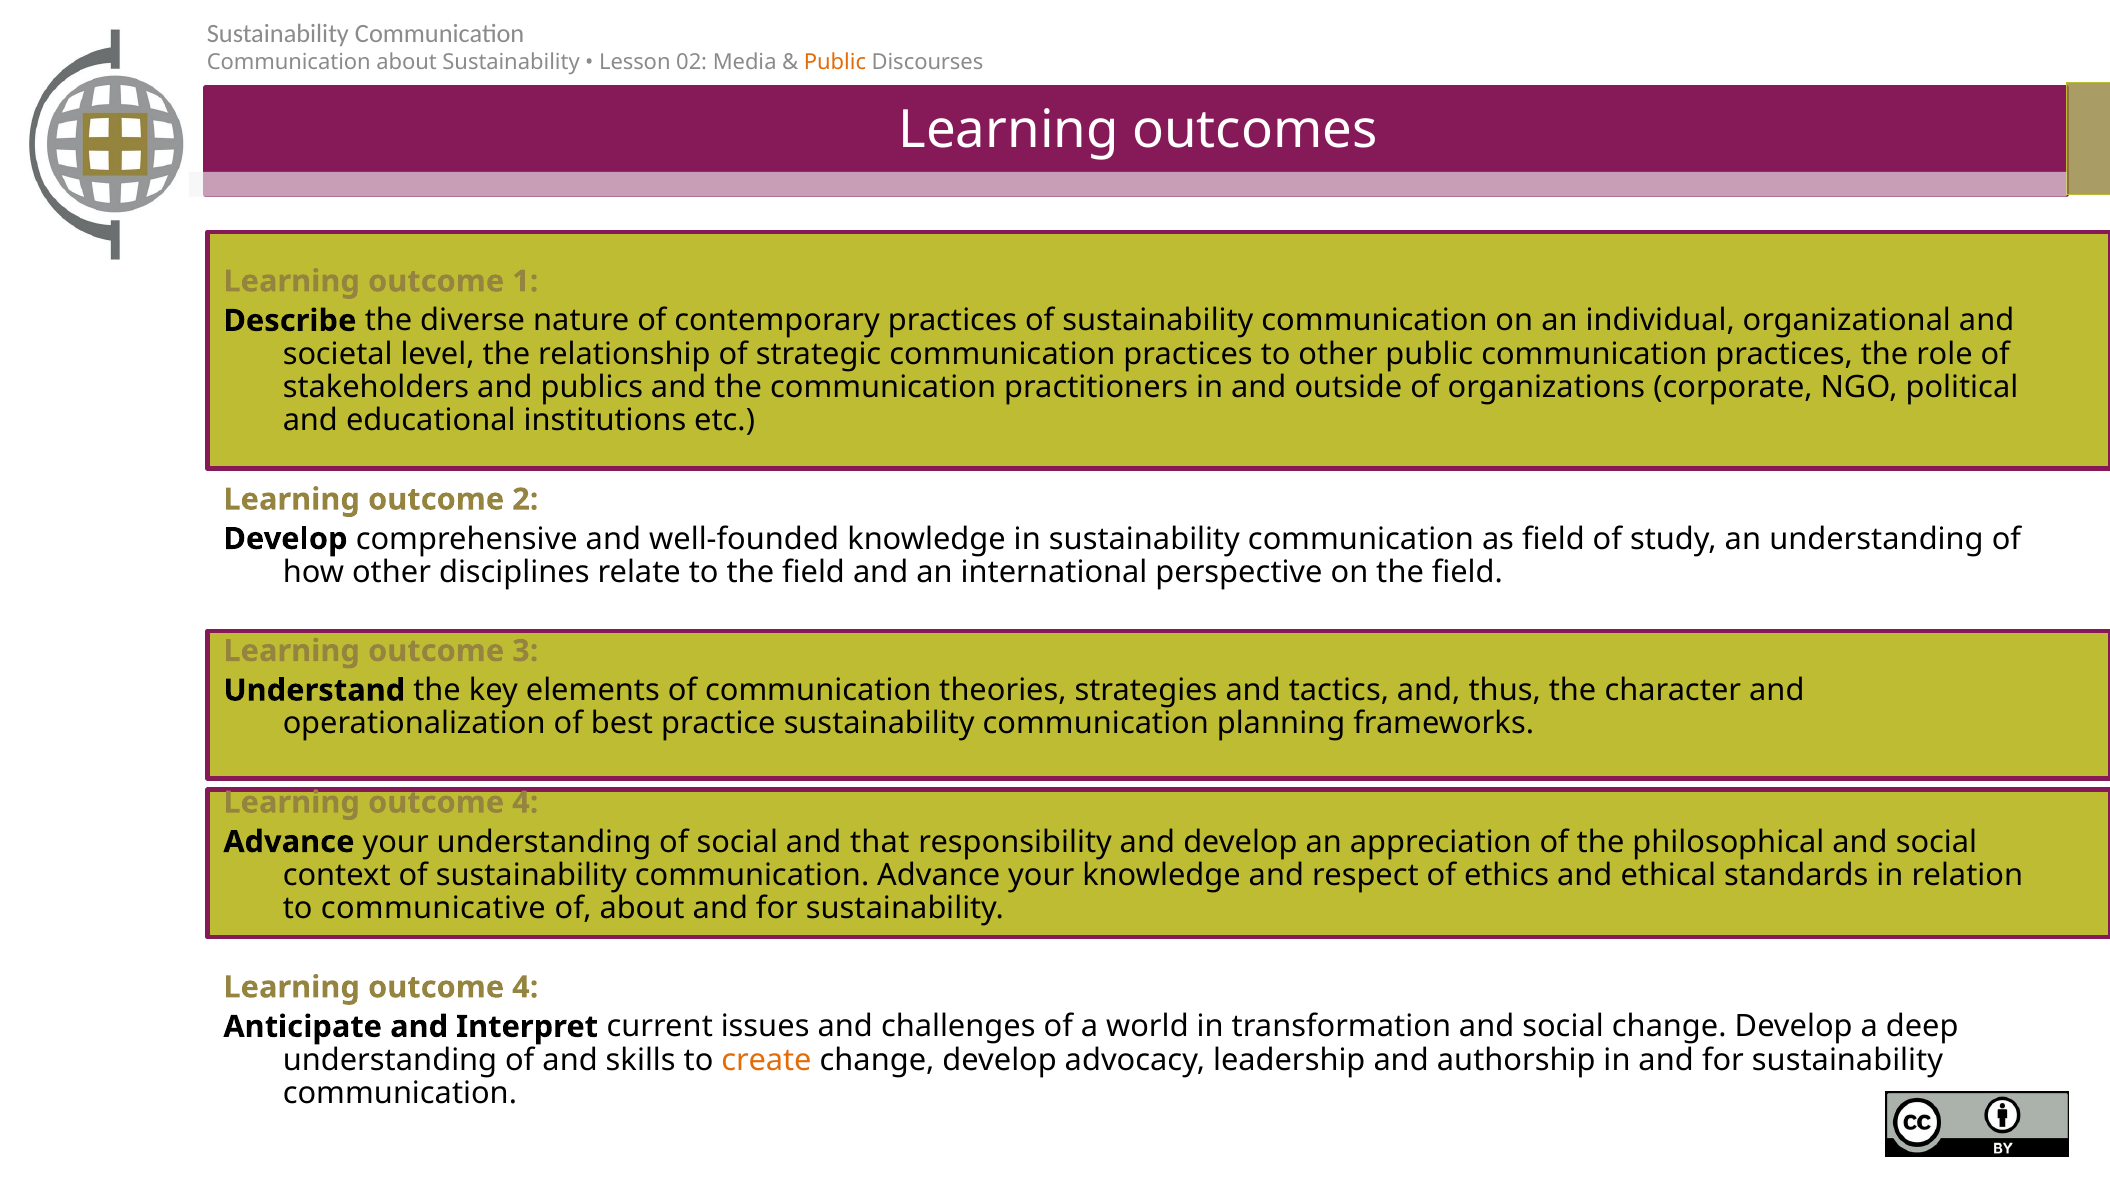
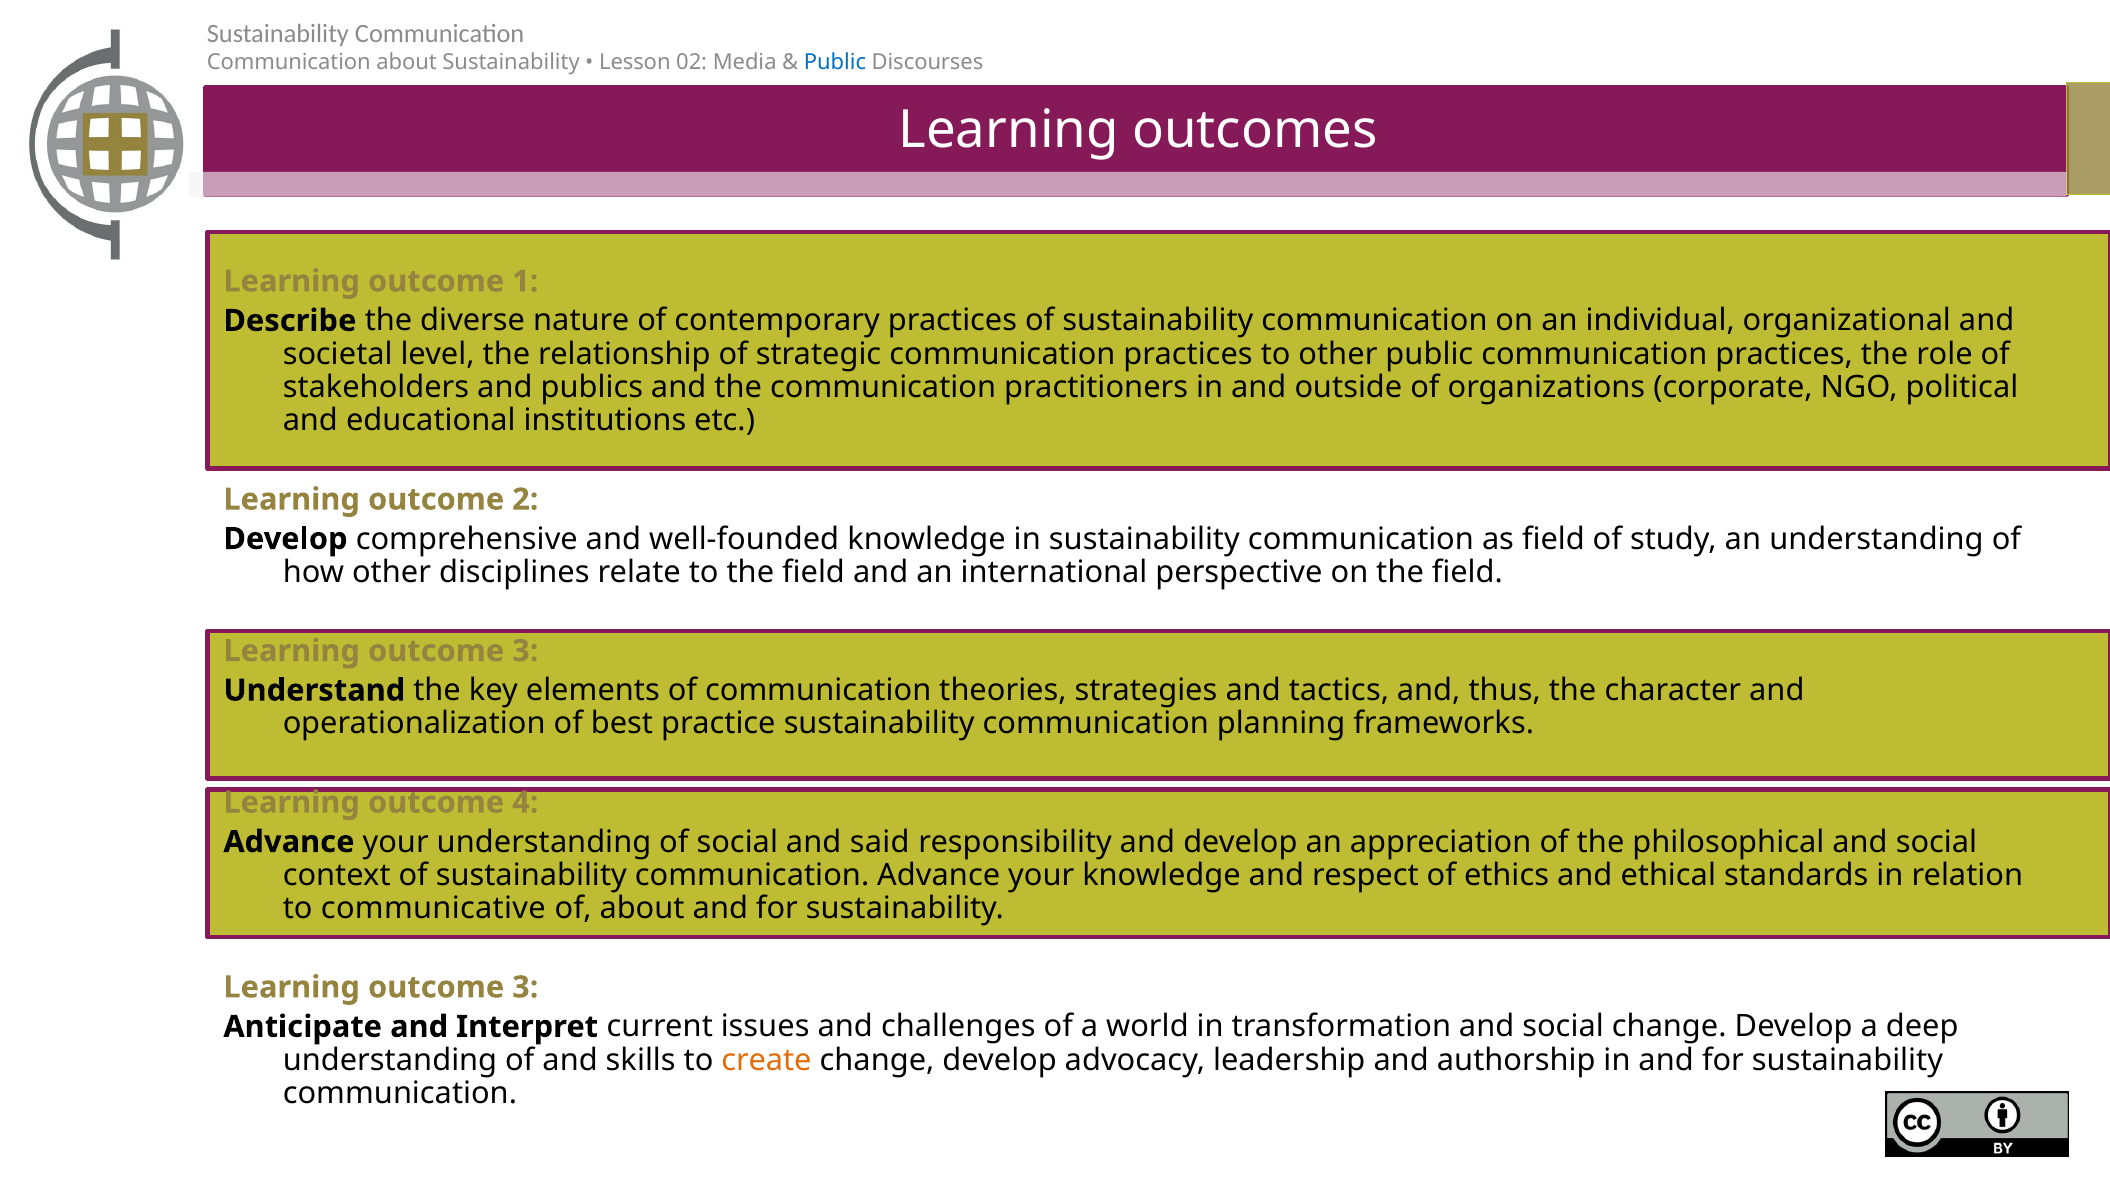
Public at (835, 62) colour: orange -> blue
that: that -> said
4 at (525, 987): 4 -> 3
